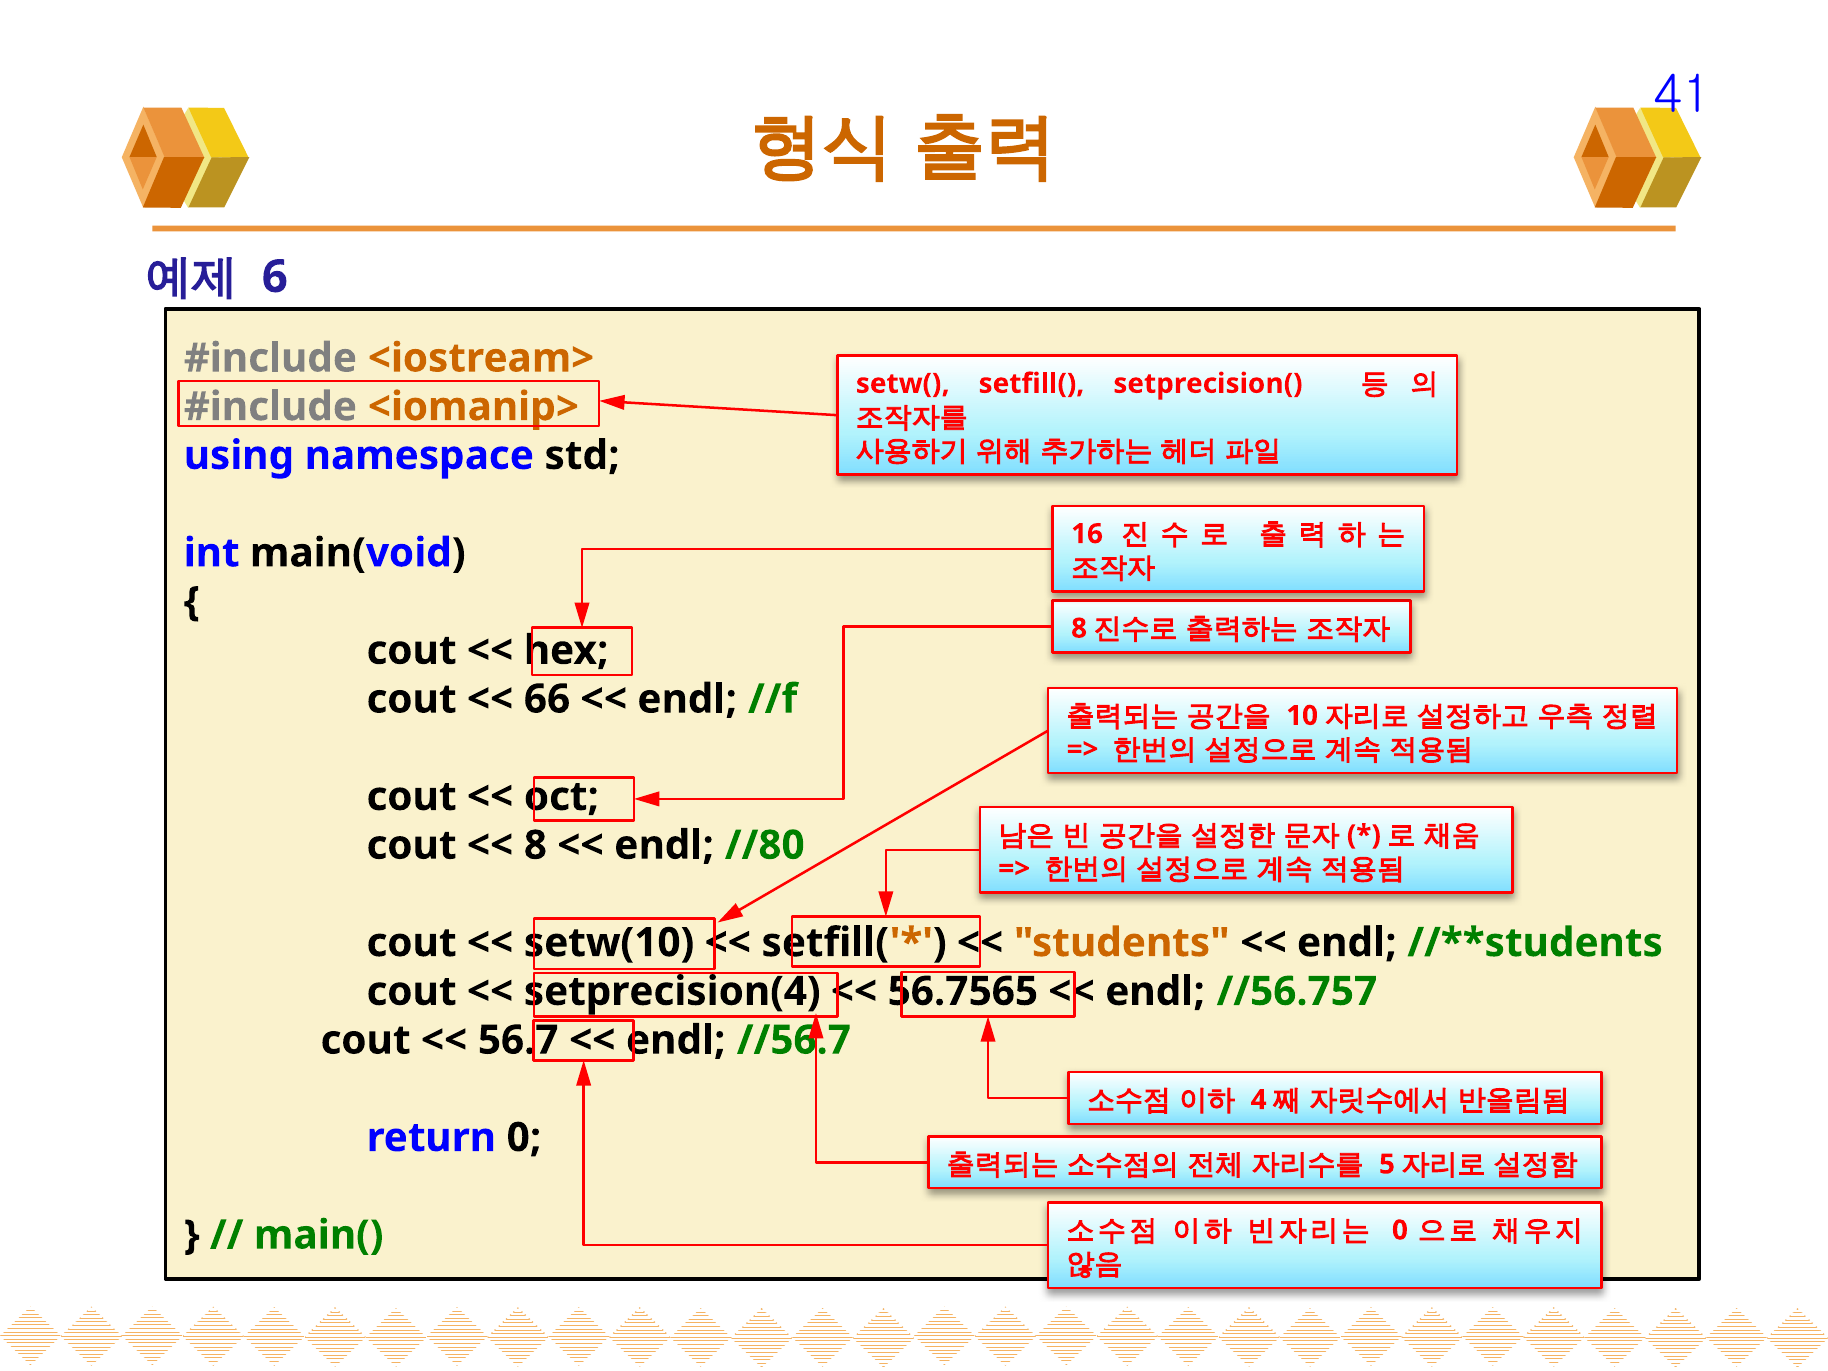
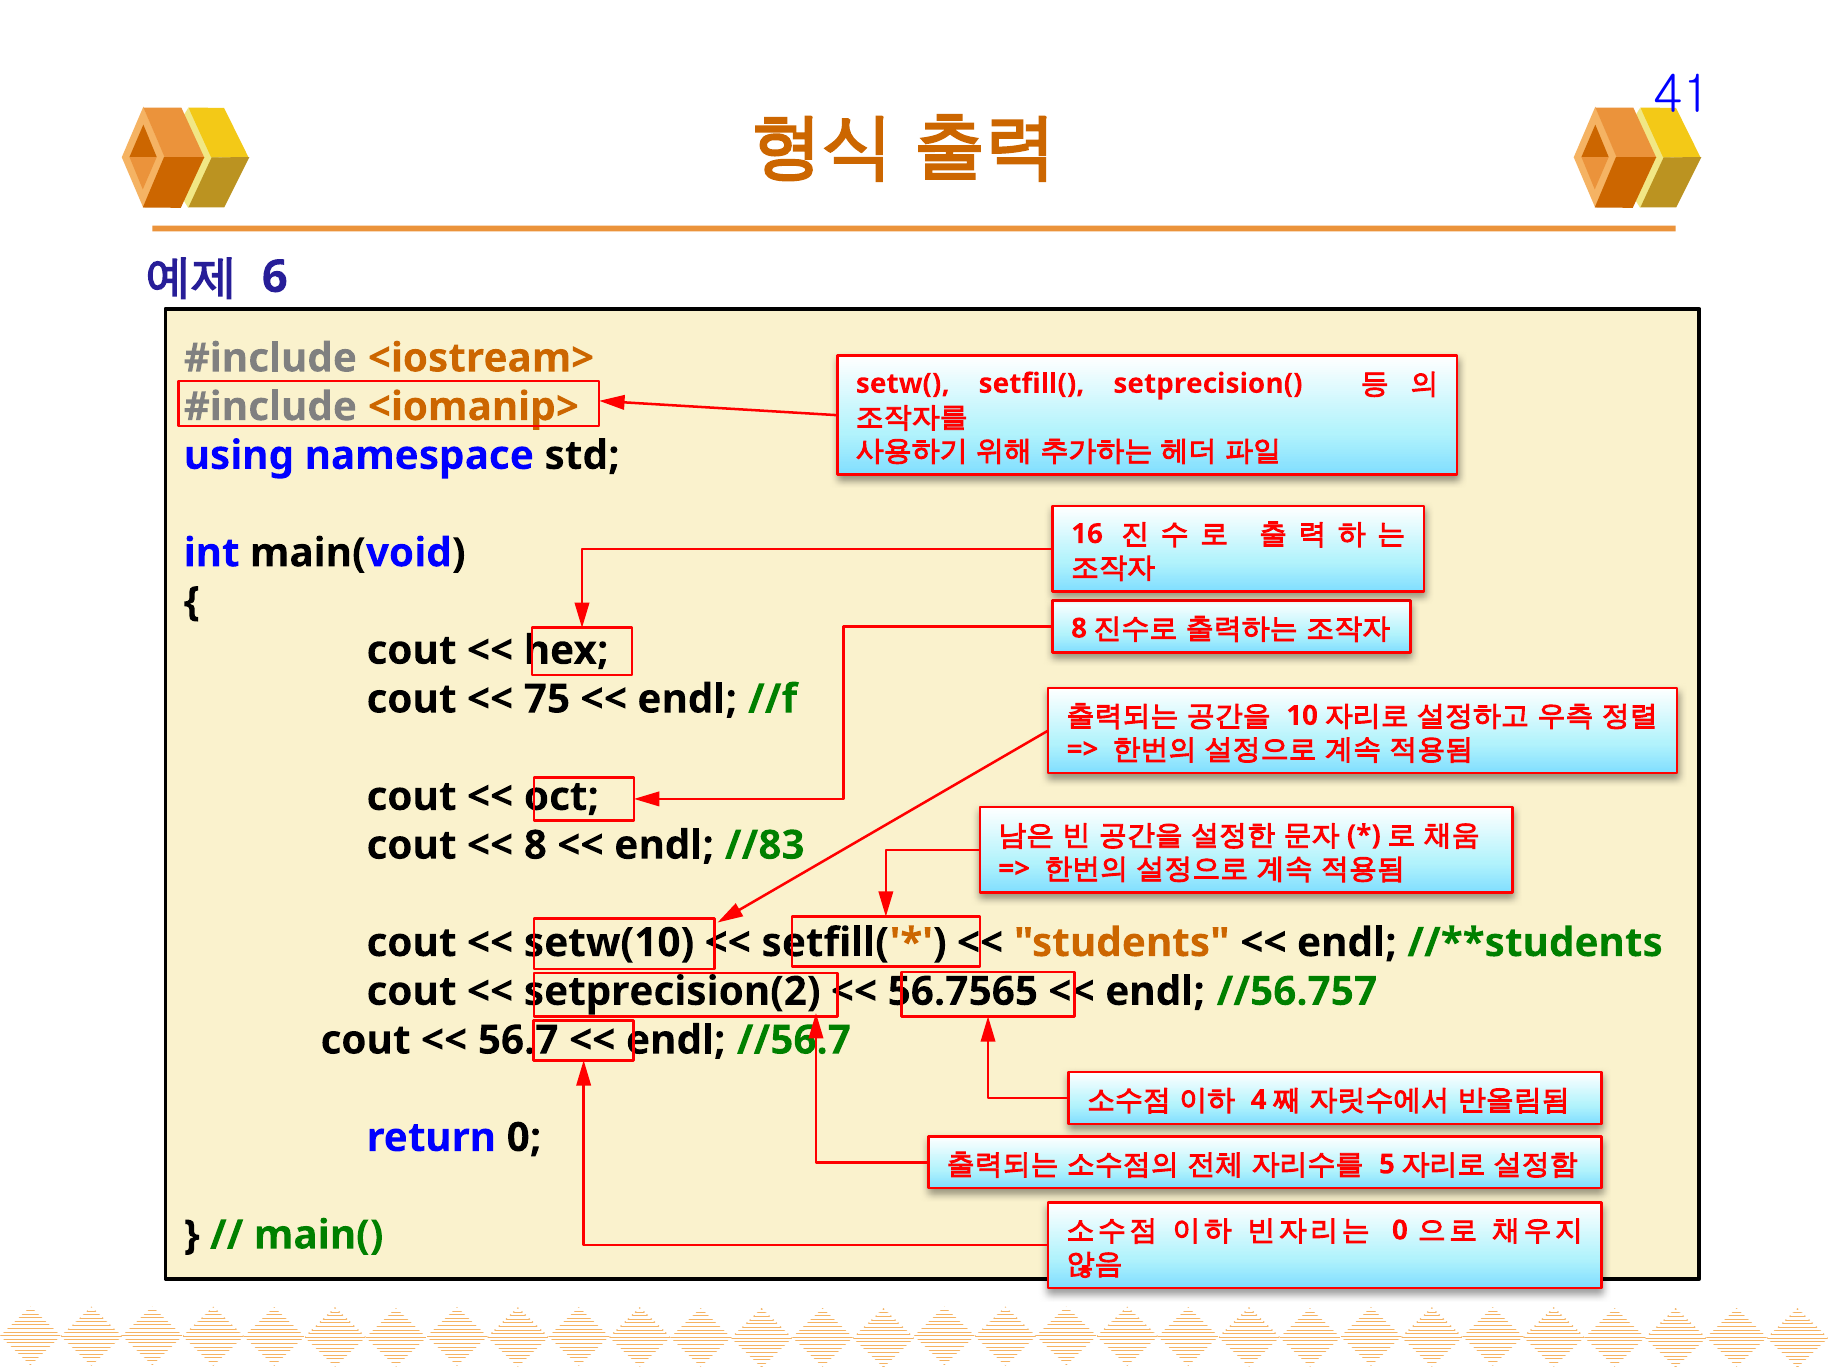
66: 66 -> 75
//80: //80 -> //83
setprecision(4: setprecision(4 -> setprecision(2
